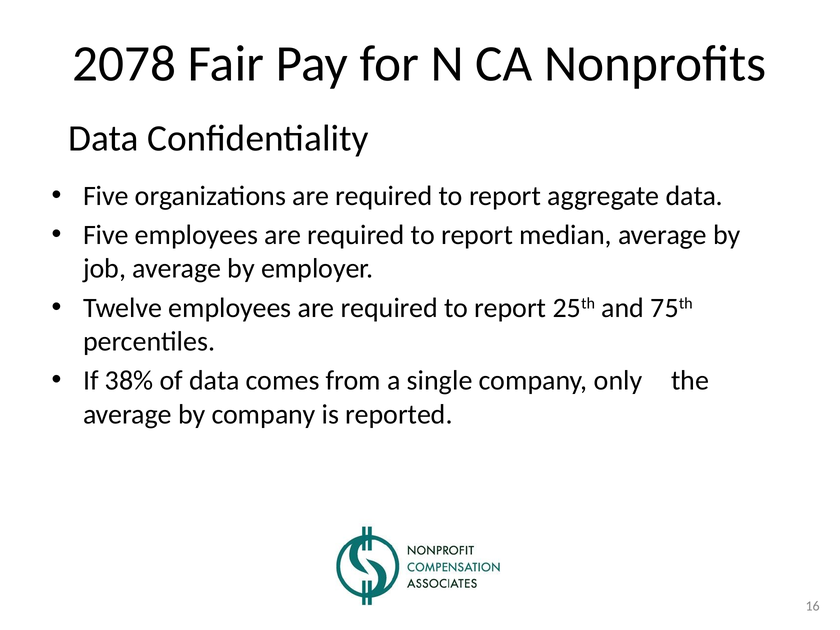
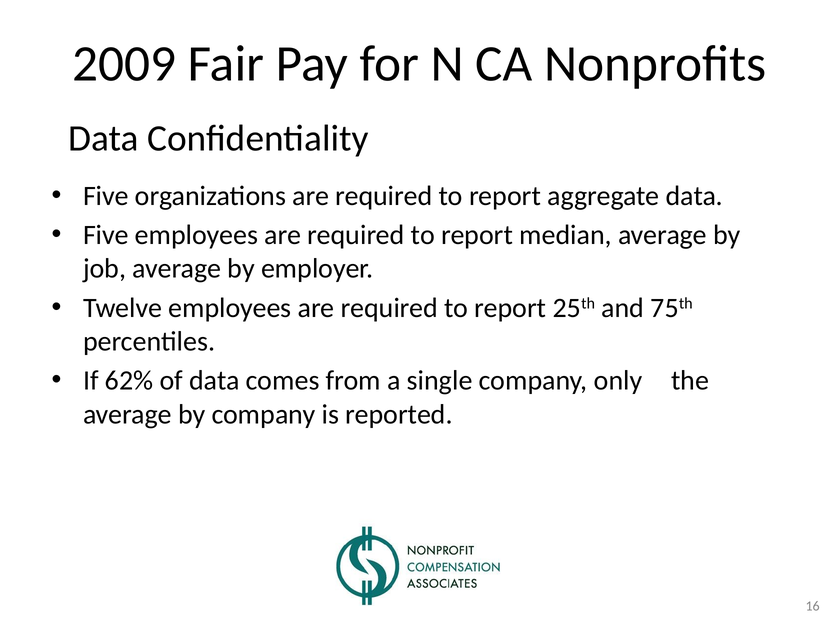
2078: 2078 -> 2009
38%: 38% -> 62%
